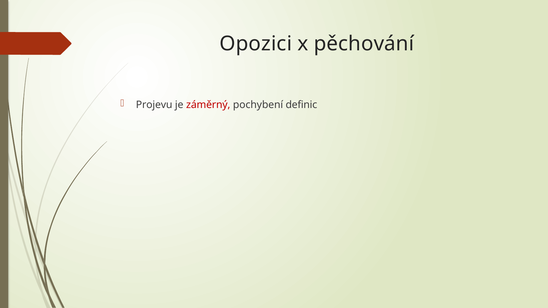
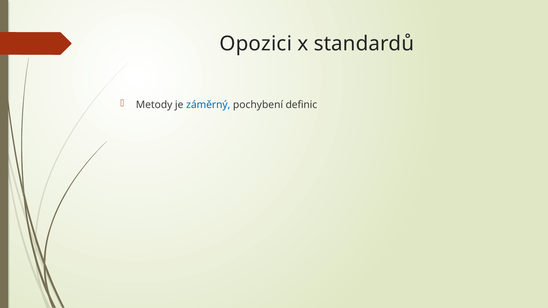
pěchování: pěchování -> standardů
Projevu: Projevu -> Metody
záměrný colour: red -> blue
